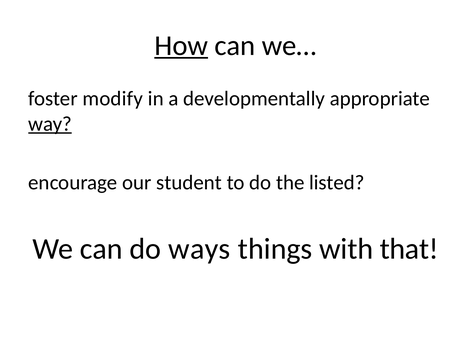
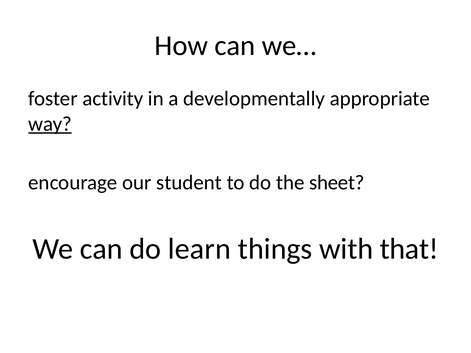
How underline: present -> none
modify: modify -> activity
listed: listed -> sheet
ways: ways -> learn
